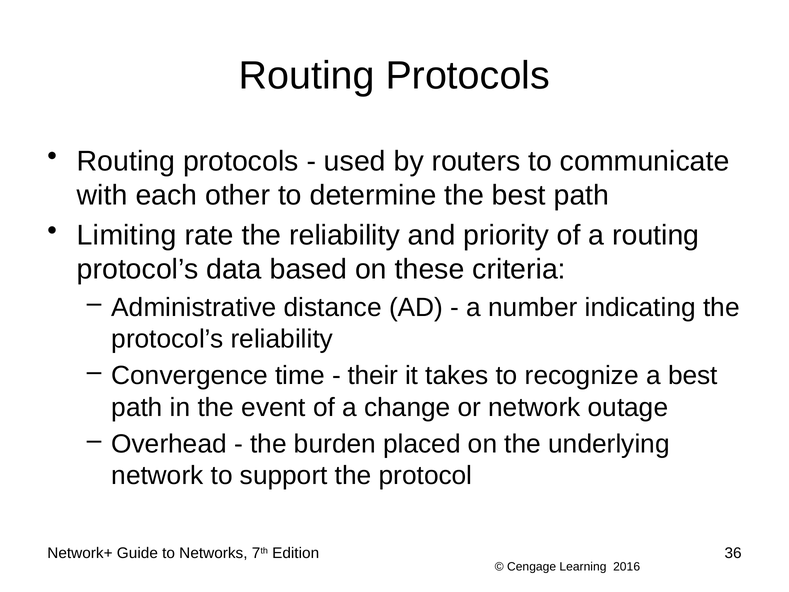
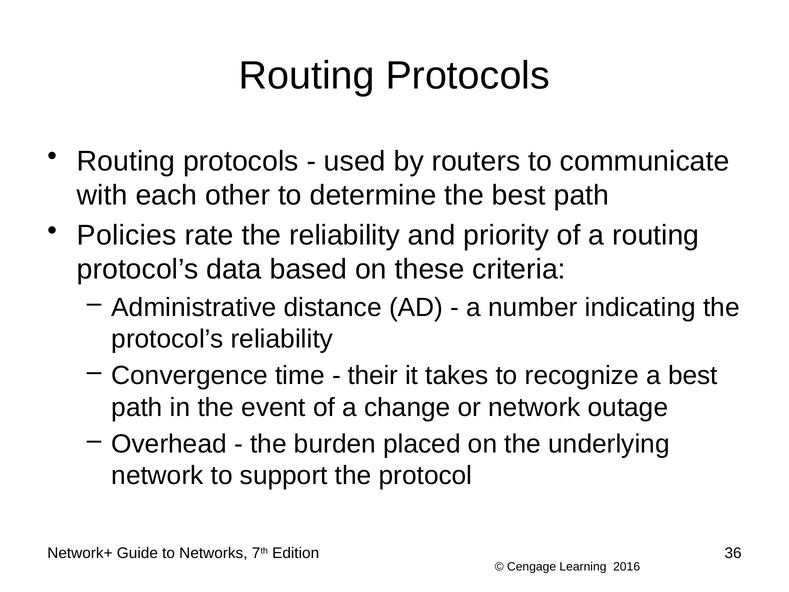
Limiting: Limiting -> Policies
